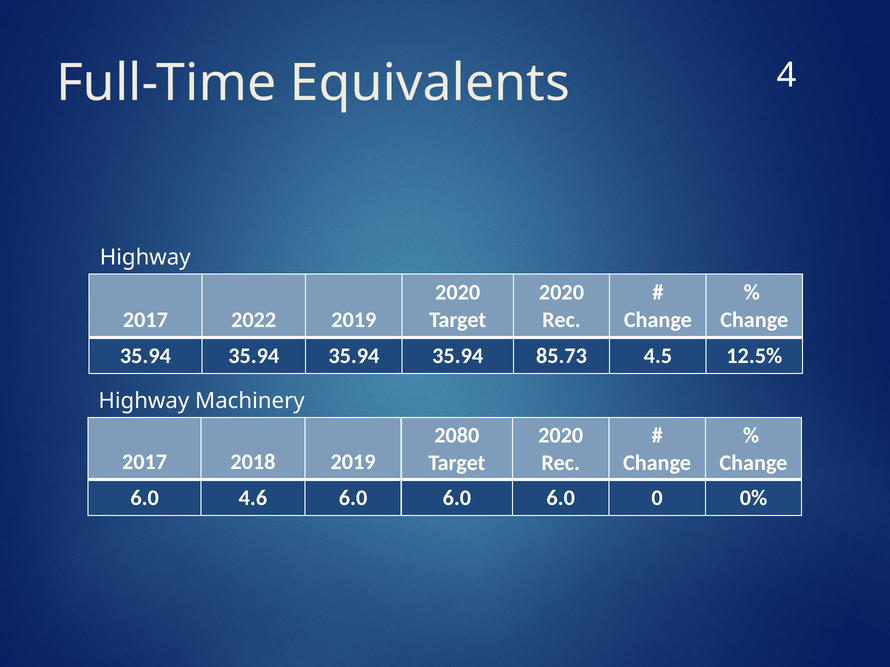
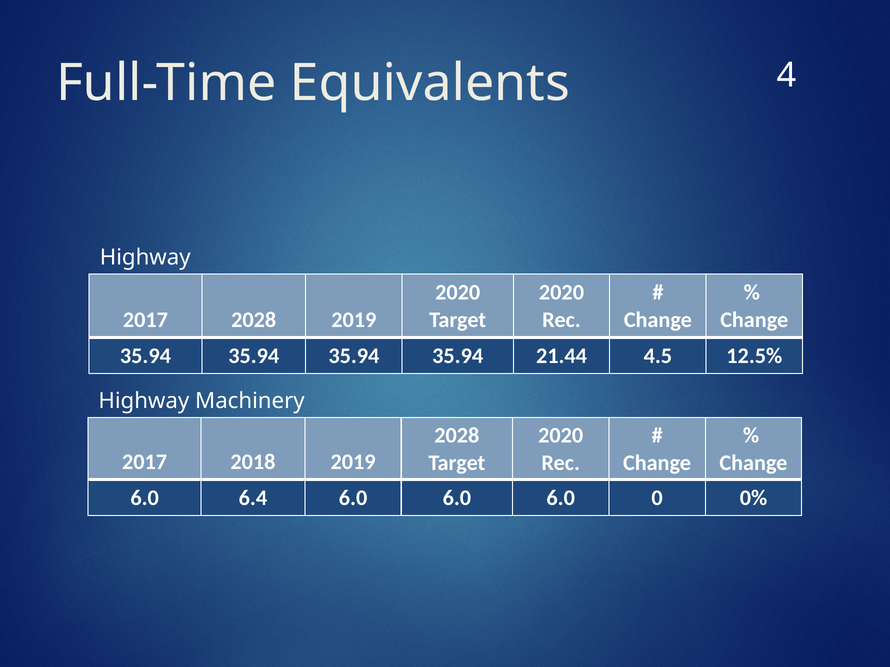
2017 2022: 2022 -> 2028
85.73: 85.73 -> 21.44
2080 at (457, 436): 2080 -> 2028
4.6: 4.6 -> 6.4
